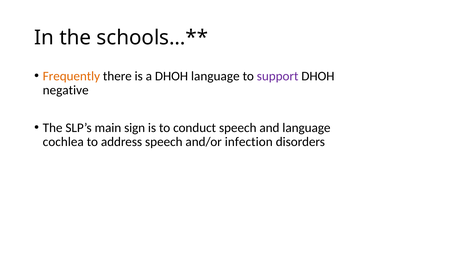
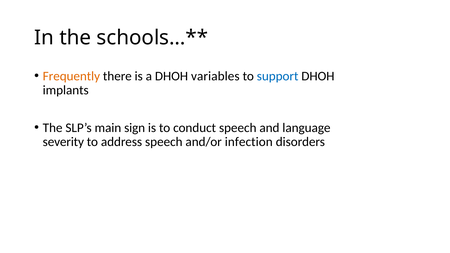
DHOH language: language -> variables
support colour: purple -> blue
negative: negative -> implants
cochlea: cochlea -> severity
